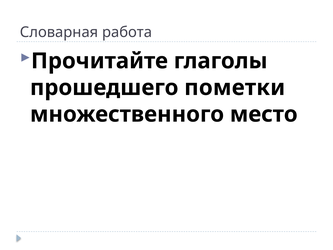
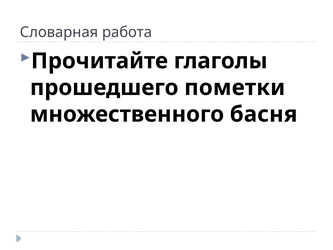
место: место -> басня
